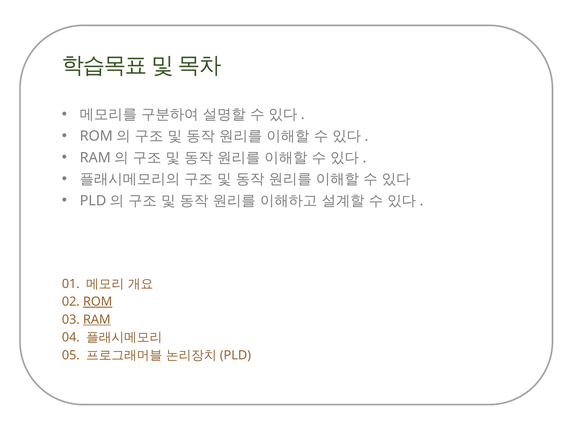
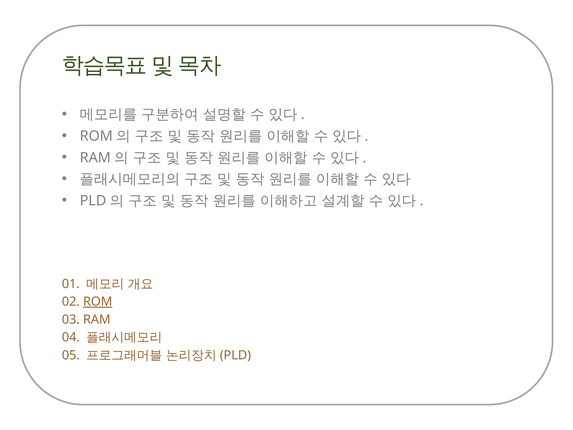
RAM underline: present -> none
